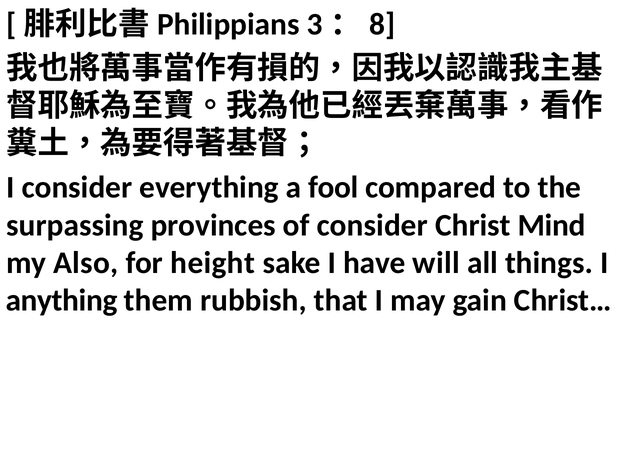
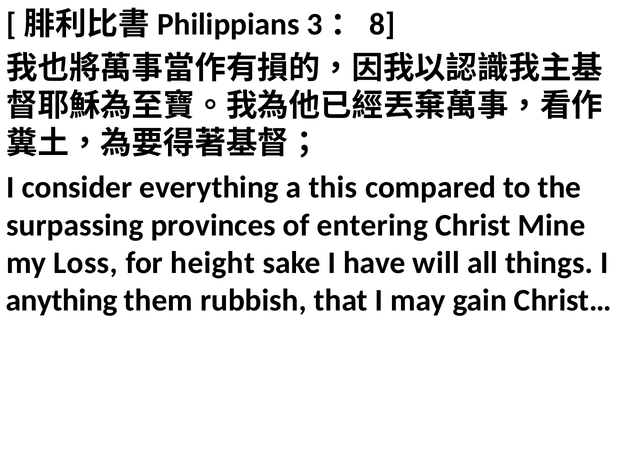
fool: fool -> this
of consider: consider -> entering
Mind: Mind -> Mine
Also: Also -> Loss
